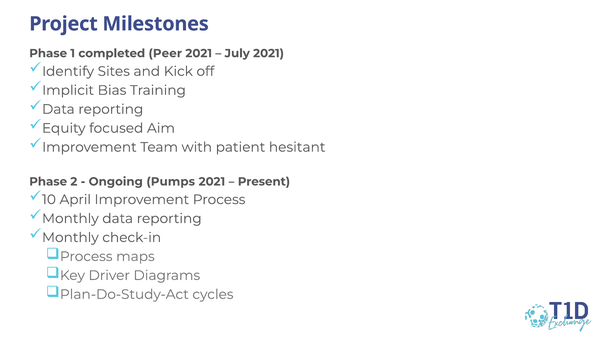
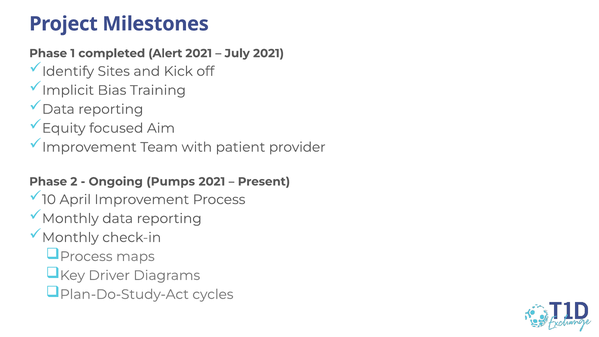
Peer: Peer -> Alert
hesitant: hesitant -> provider
